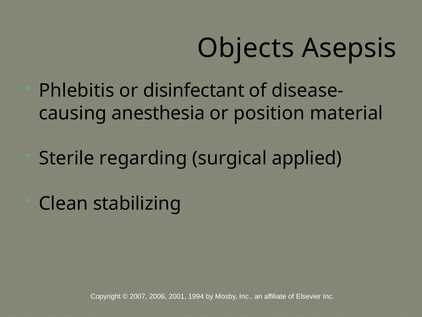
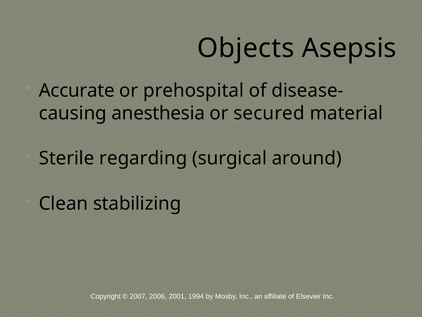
Phlebitis: Phlebitis -> Accurate
disinfectant: disinfectant -> prehospital
position: position -> secured
applied: applied -> around
